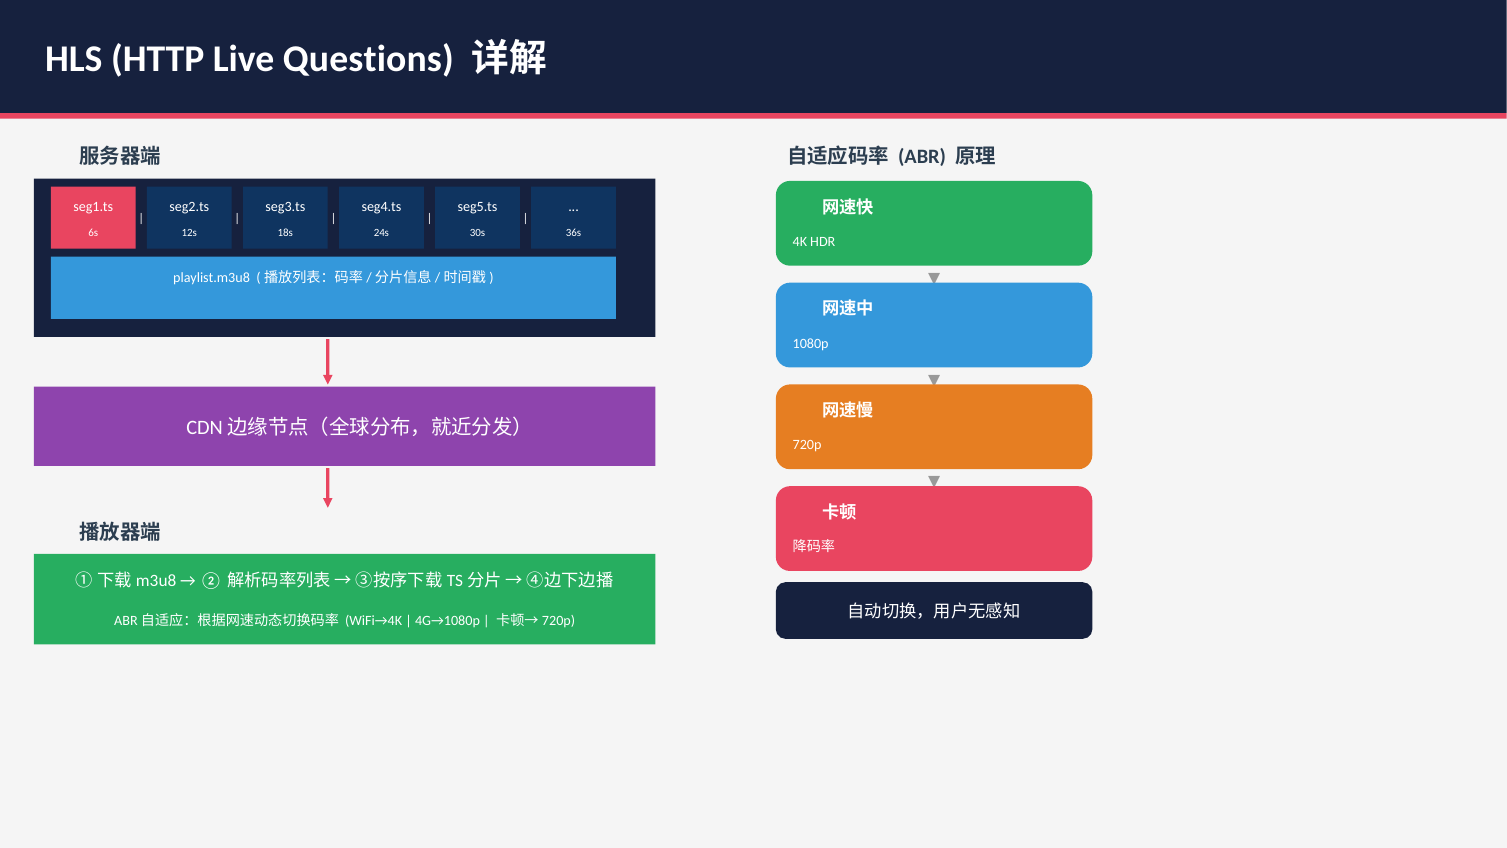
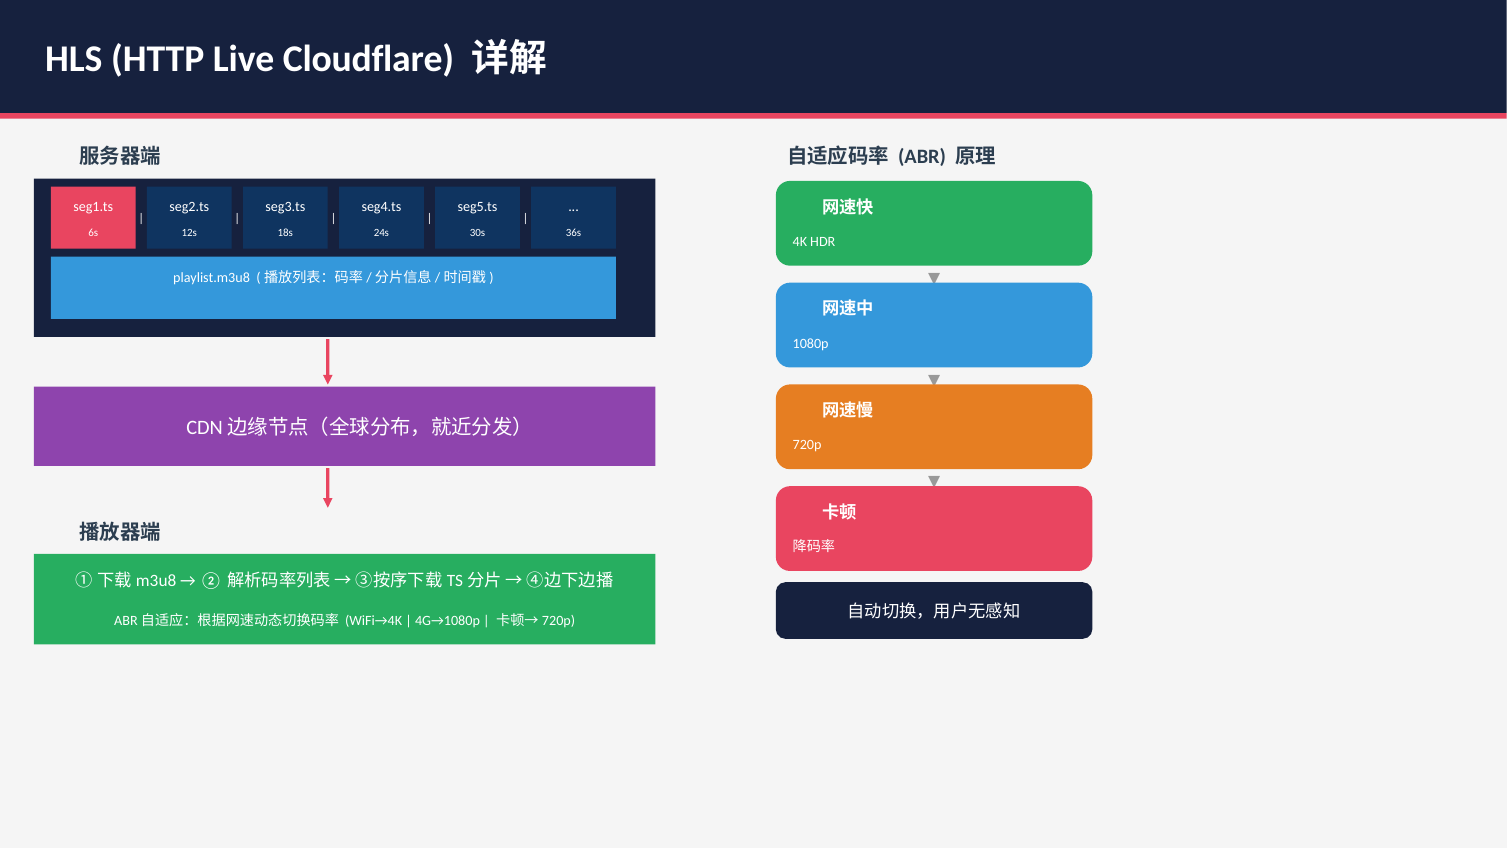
Questions: Questions -> Cloudflare
